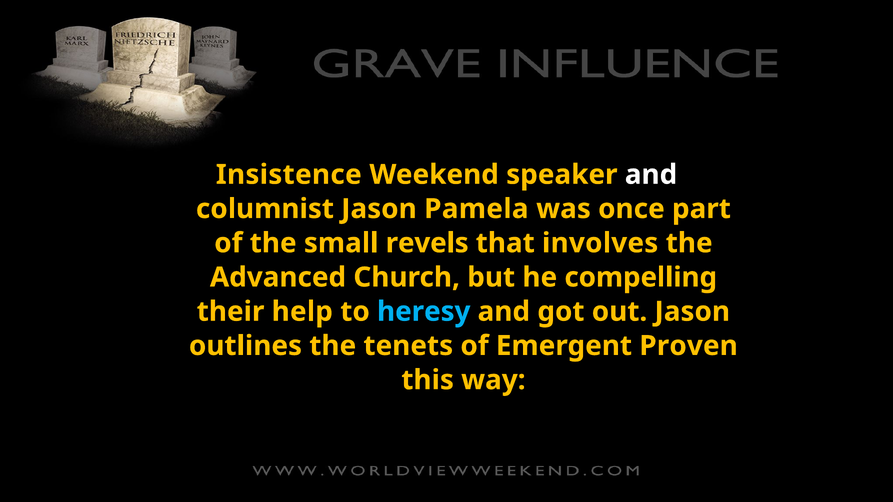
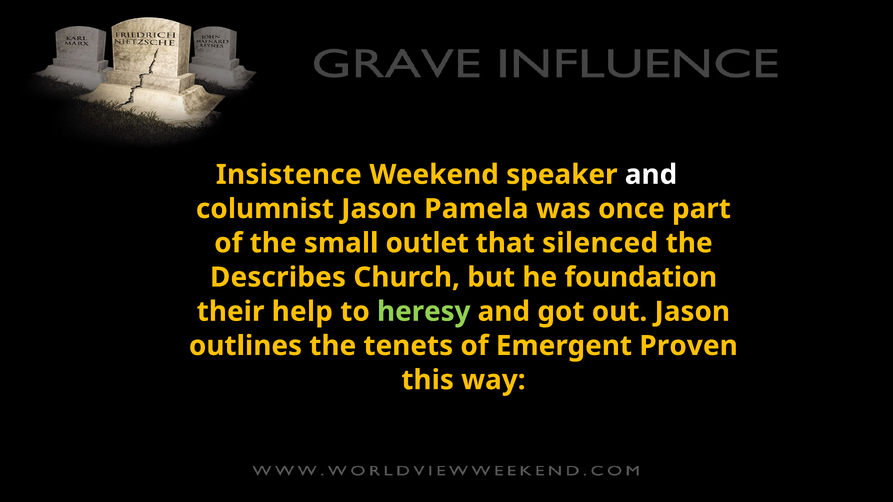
revels: revels -> outlet
involves: involves -> silenced
Advanced: Advanced -> Describes
compelling: compelling -> foundation
heresy colour: light blue -> light green
